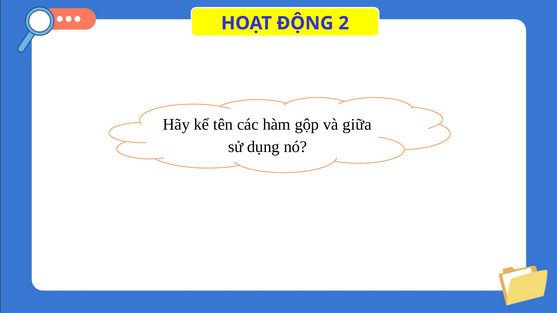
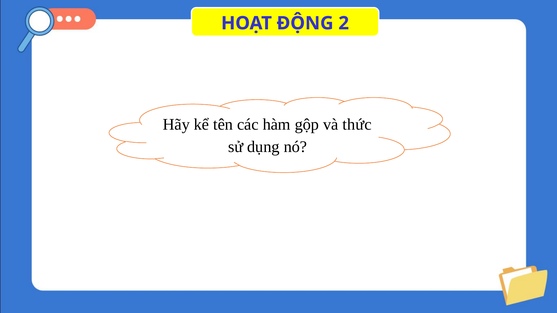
giữa: giữa -> thức
